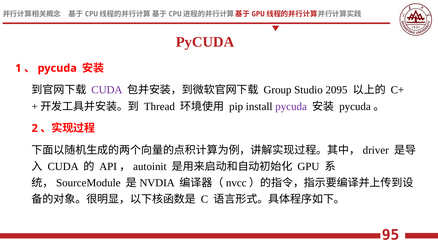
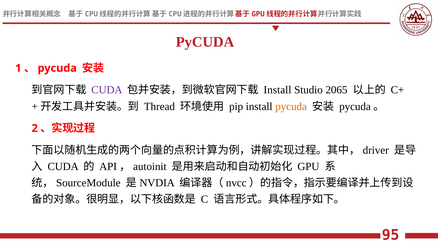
Group at (278, 90): Group -> Install
2095: 2095 -> 2065
pycuda at (291, 107) colour: purple -> orange
